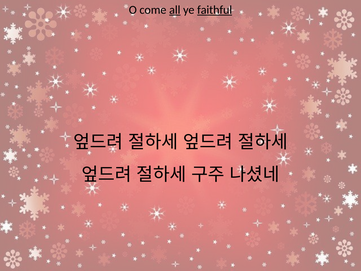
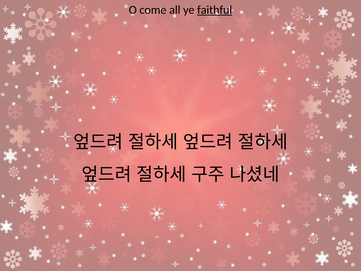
all underline: present -> none
